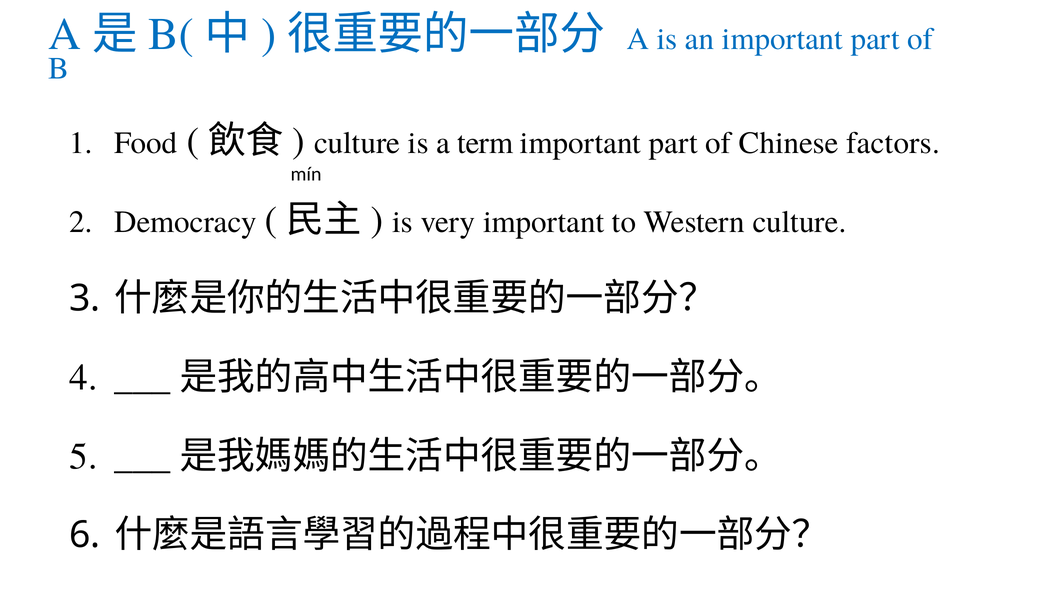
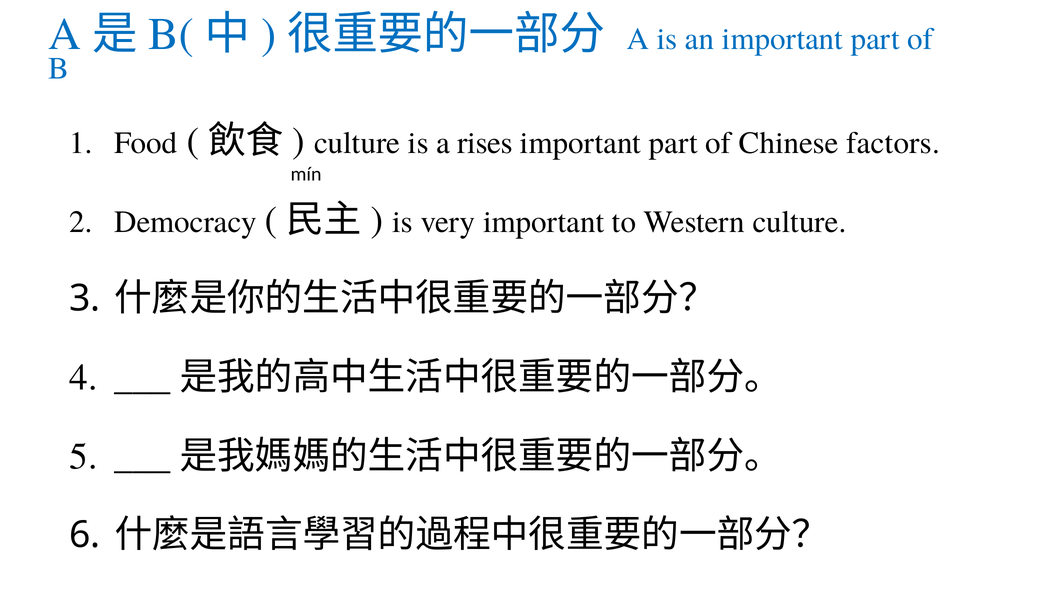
term: term -> rises
